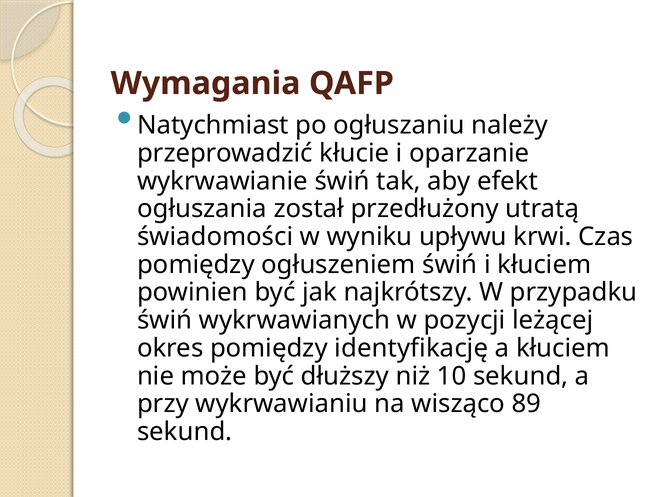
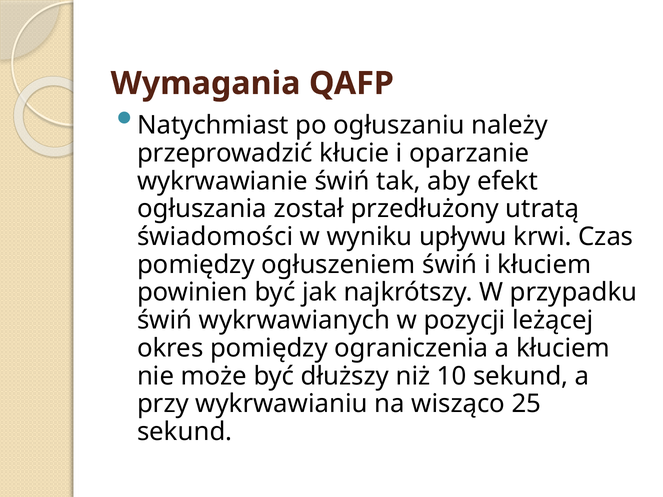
identyfikację: identyfikację -> ograniczenia
89: 89 -> 25
